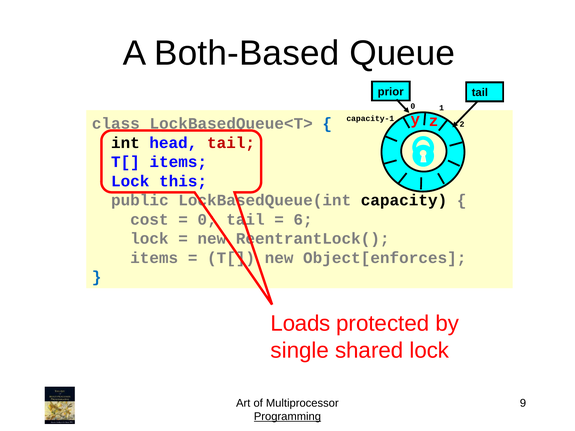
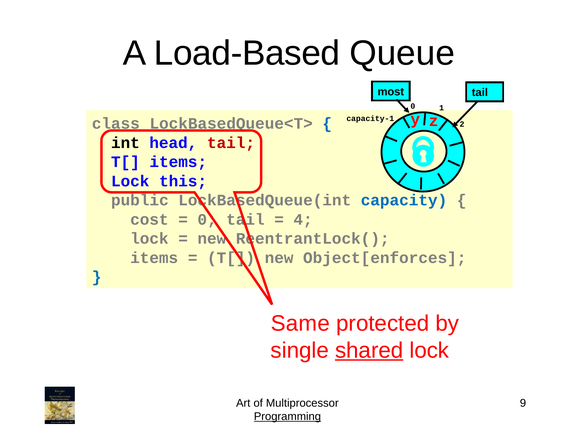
Both-Based: Both-Based -> Load-Based
prior: prior -> most
capacity colour: black -> blue
6: 6 -> 4
Loads: Loads -> Same
shared underline: none -> present
